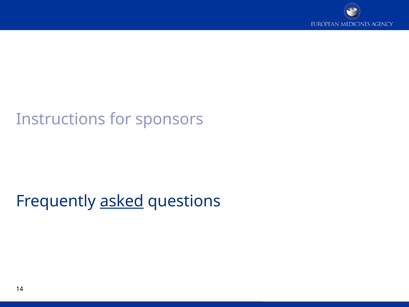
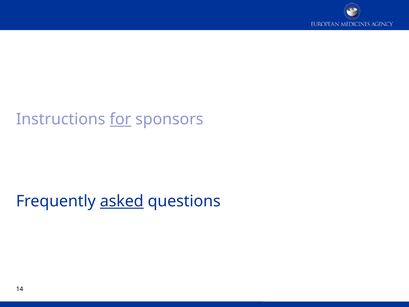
for underline: none -> present
